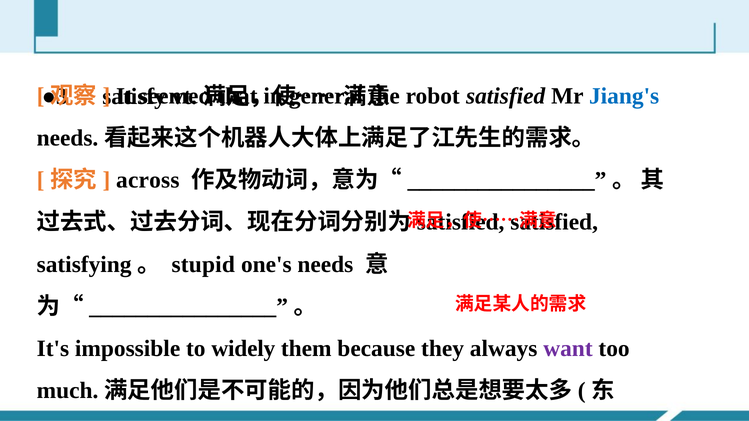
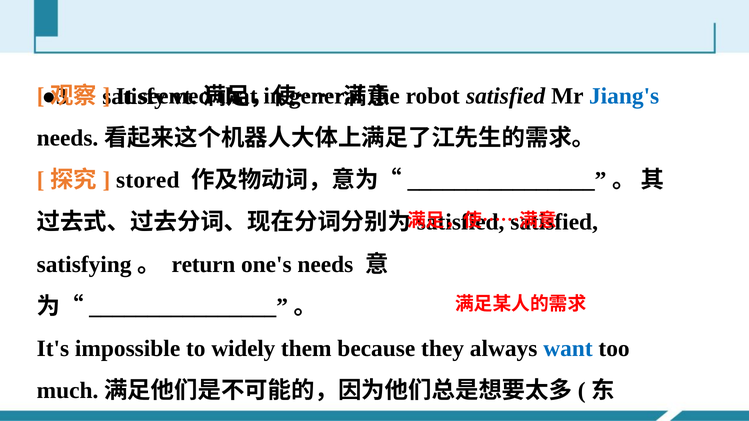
across: across -> stored
stupid: stupid -> return
want colour: purple -> blue
